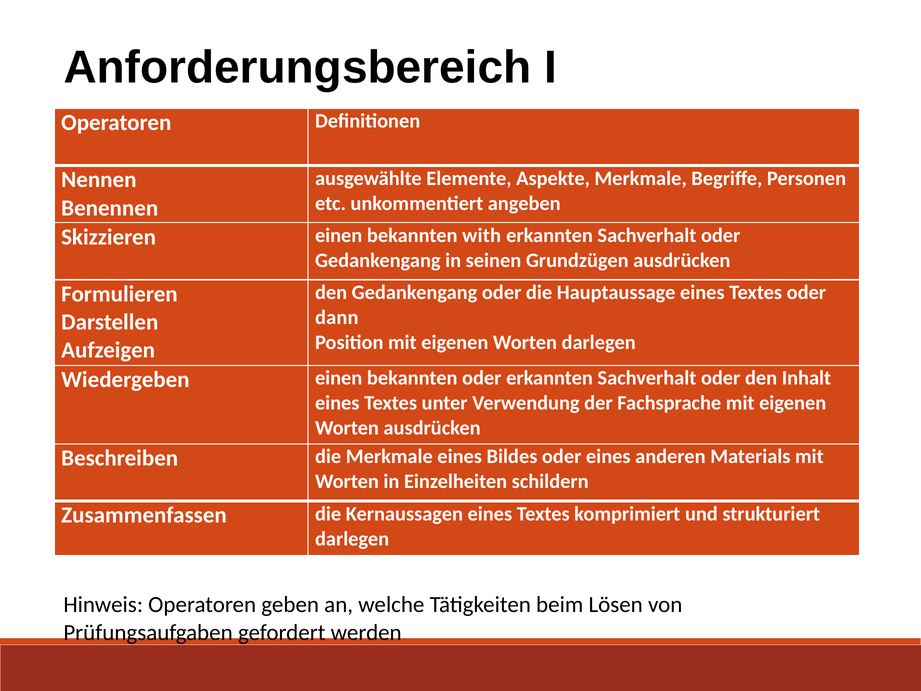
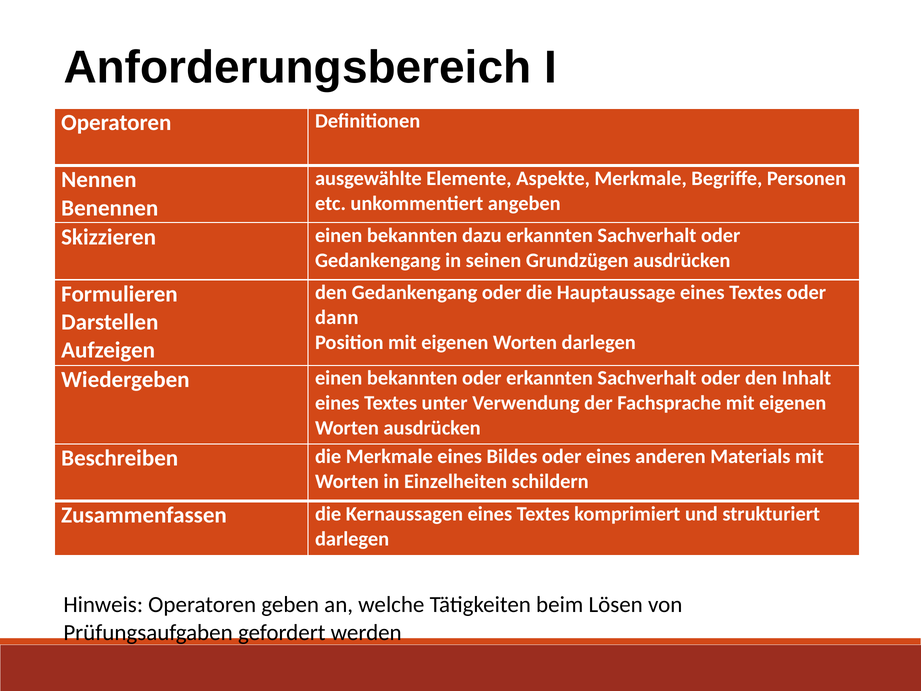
with: with -> dazu
